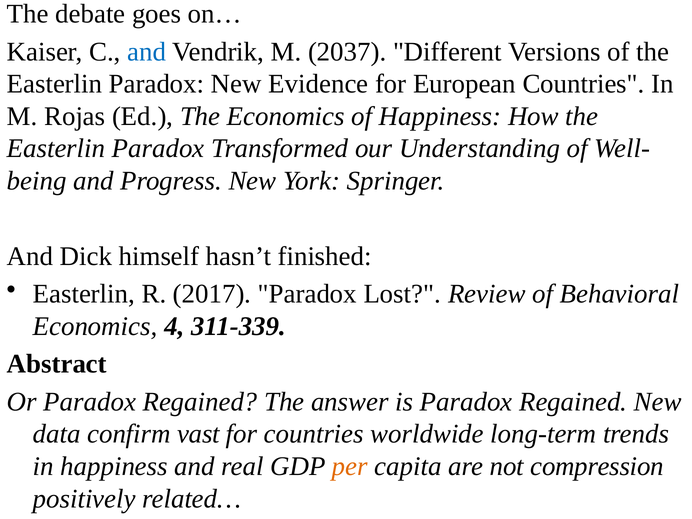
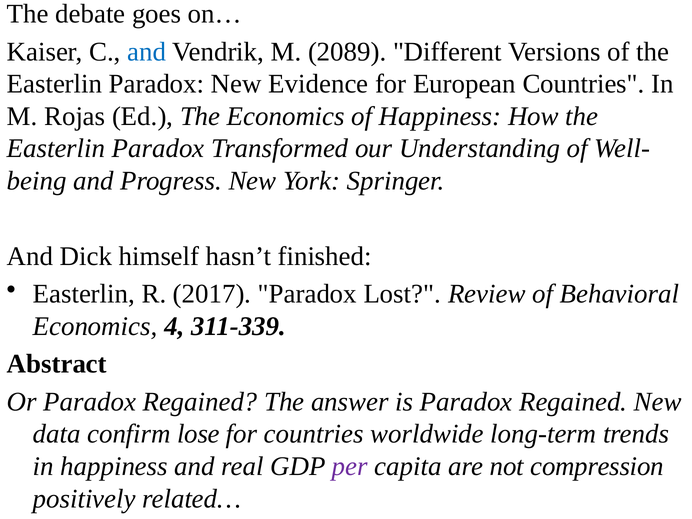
2037: 2037 -> 2089
vast: vast -> lose
per colour: orange -> purple
